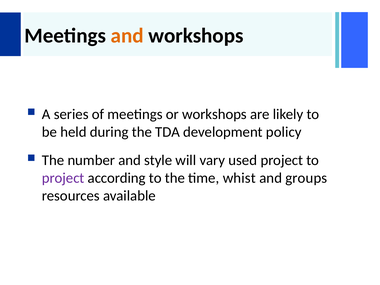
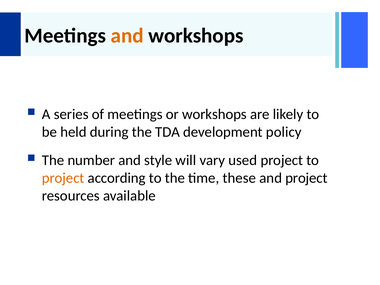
project at (63, 178) colour: purple -> orange
whist: whist -> these
and groups: groups -> project
